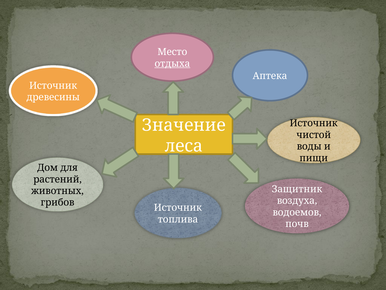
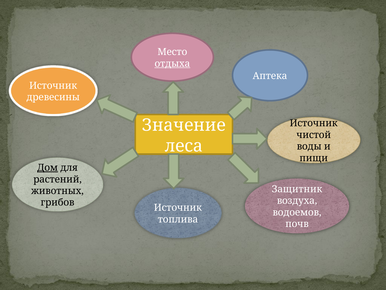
Дом underline: none -> present
